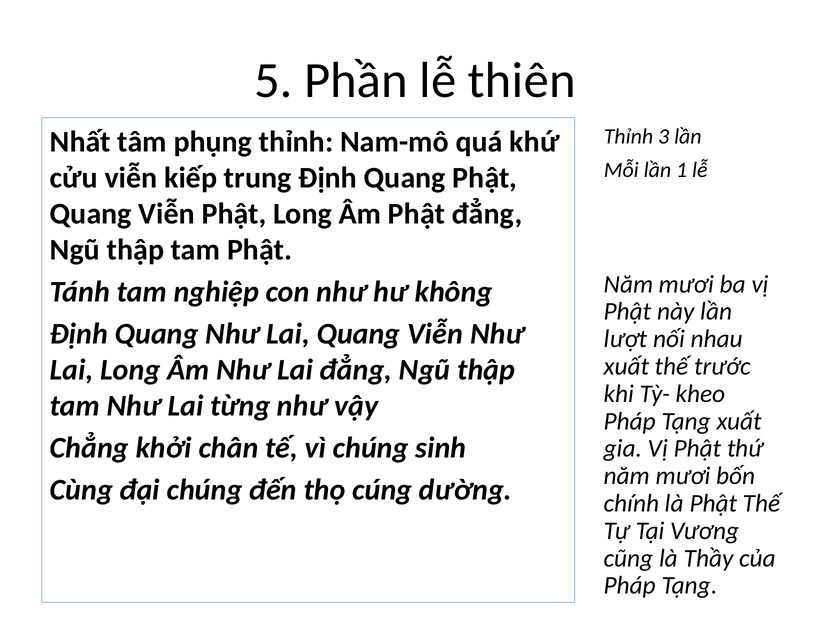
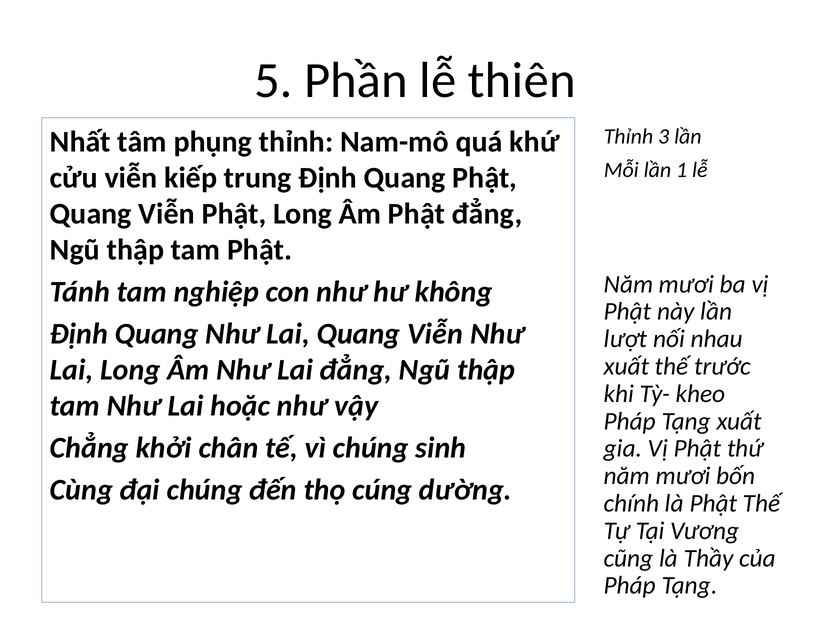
từng: từng -> hoặc
